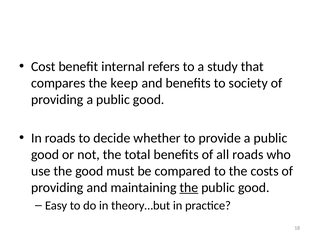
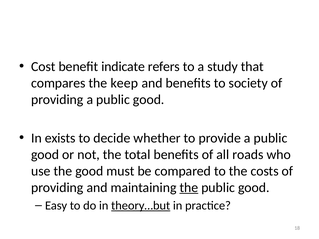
internal: internal -> indicate
In roads: roads -> exists
theory…but underline: none -> present
